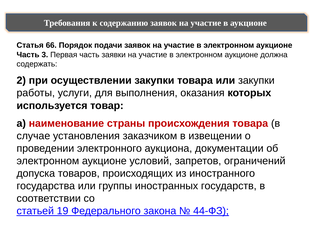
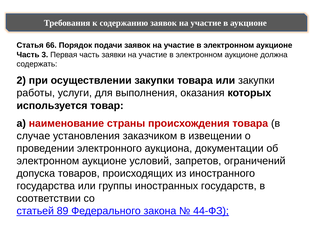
19: 19 -> 89
